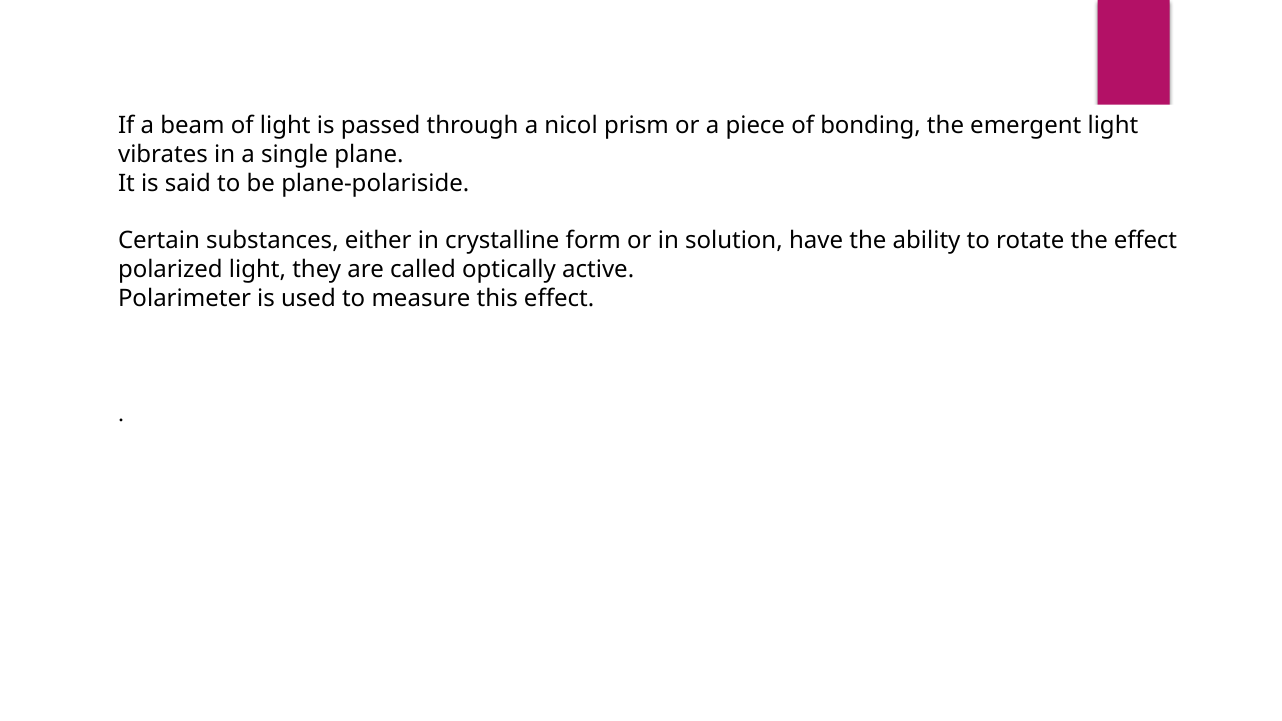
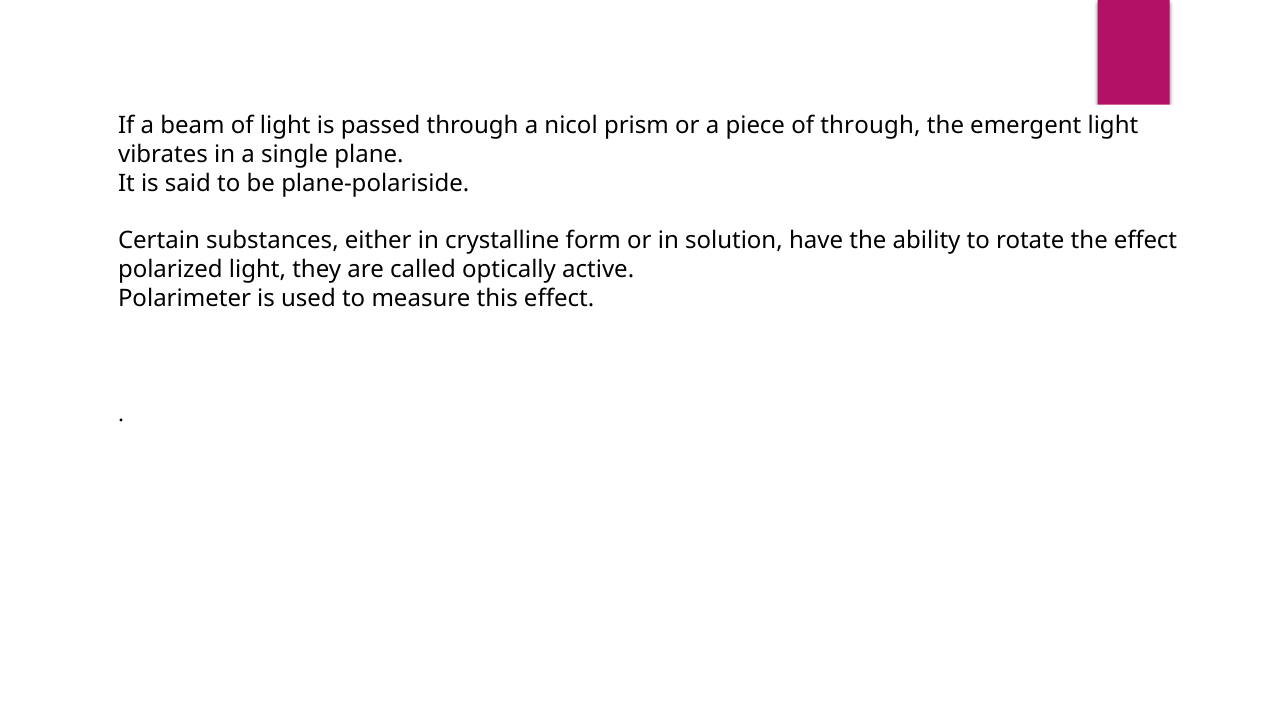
of bonding: bonding -> through
